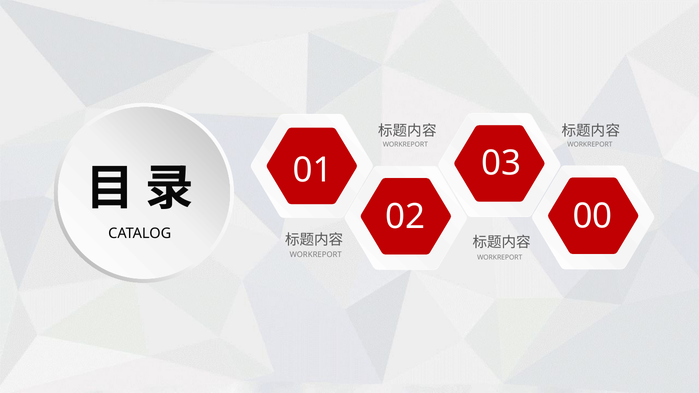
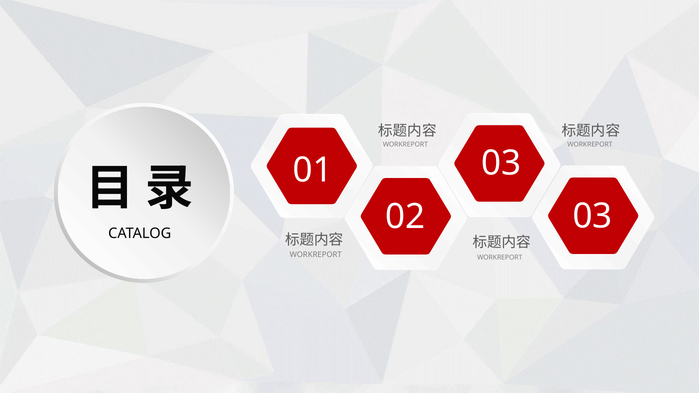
02 00: 00 -> 03
